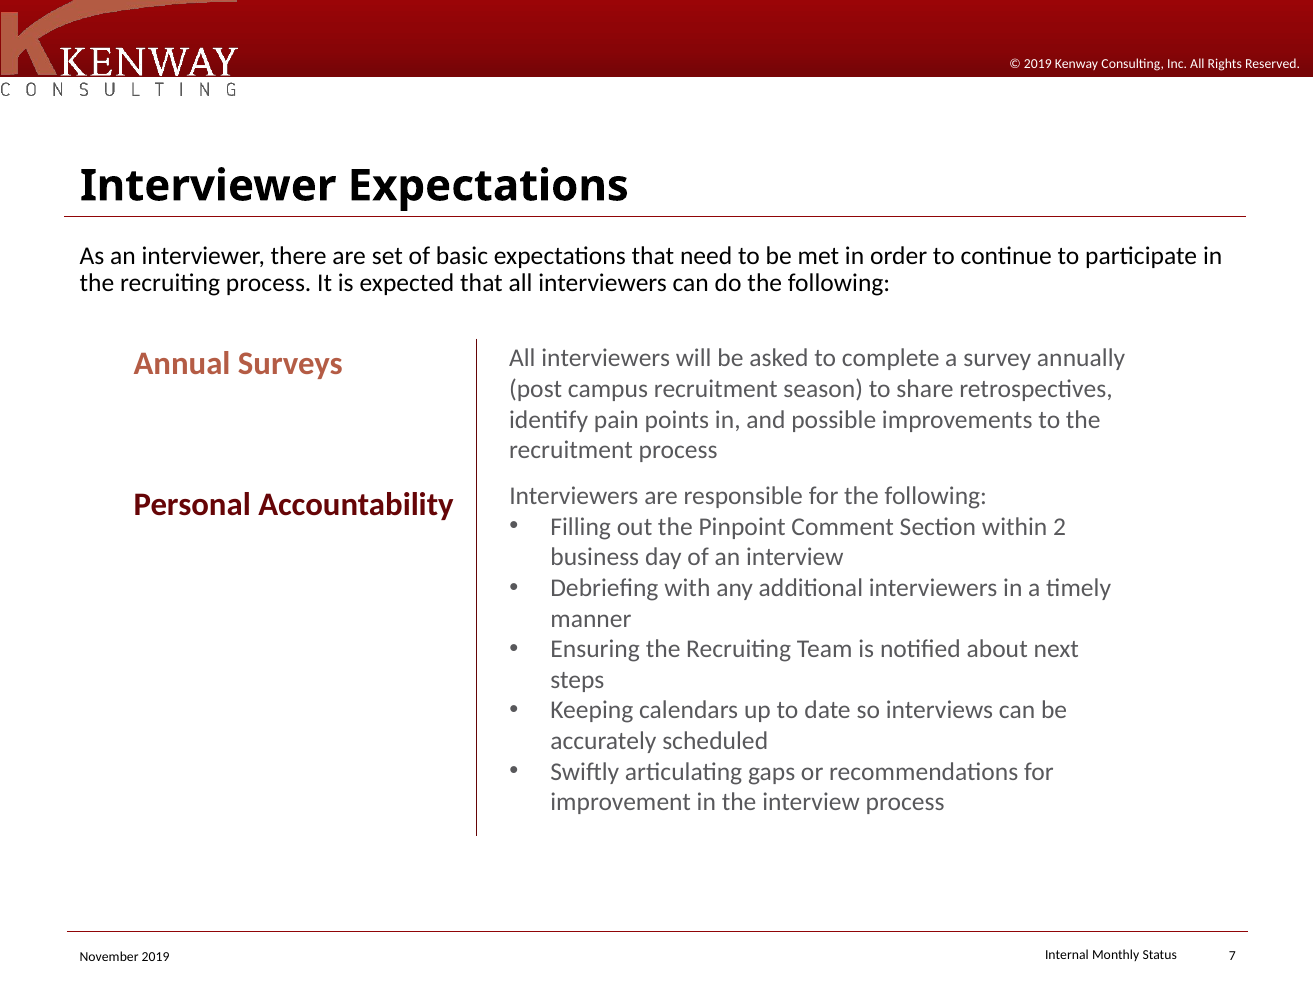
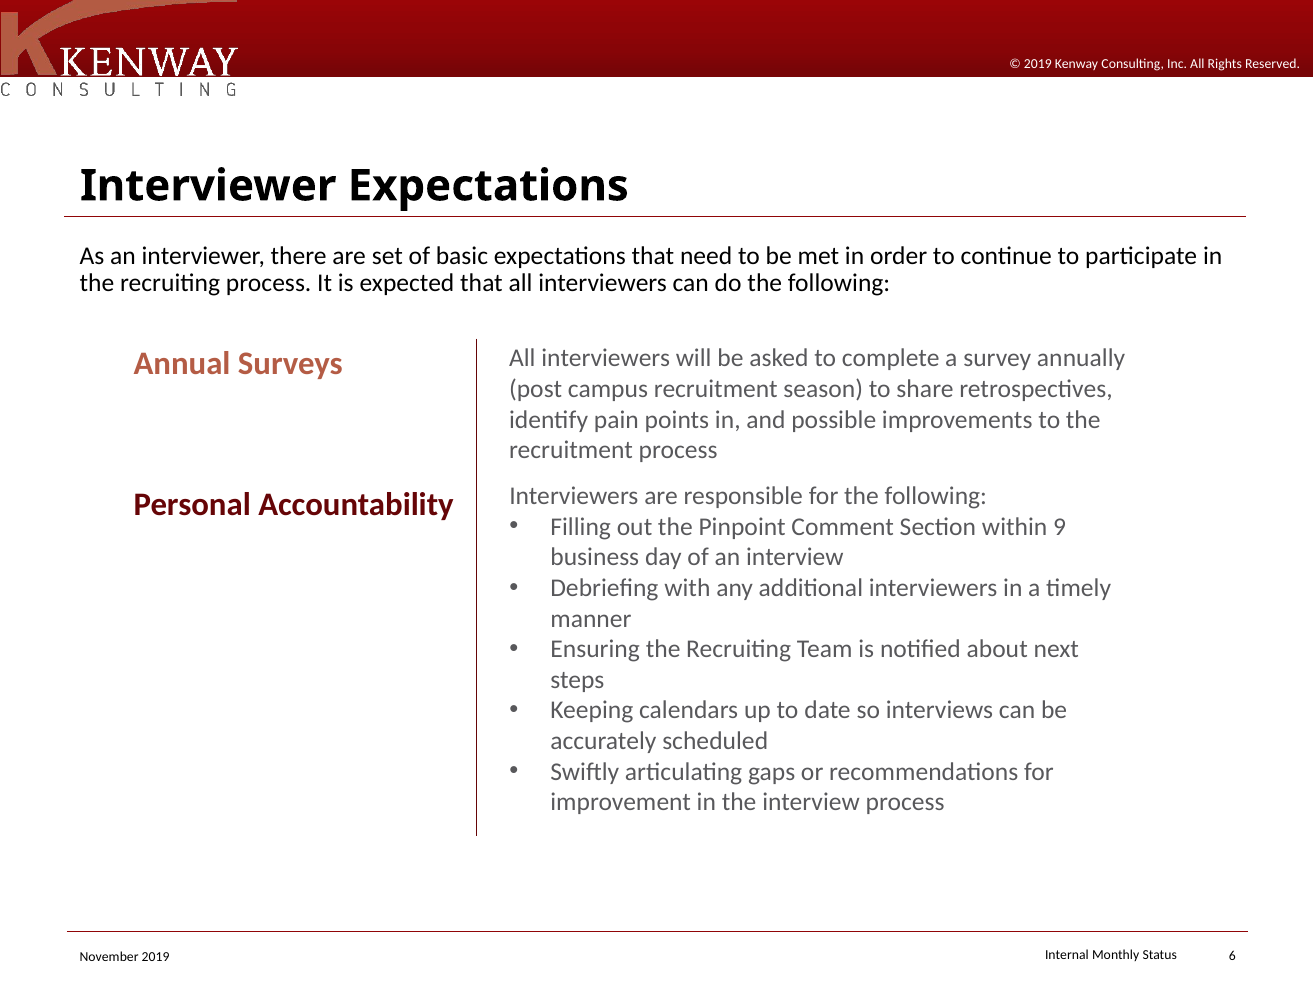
2: 2 -> 9
7: 7 -> 6
